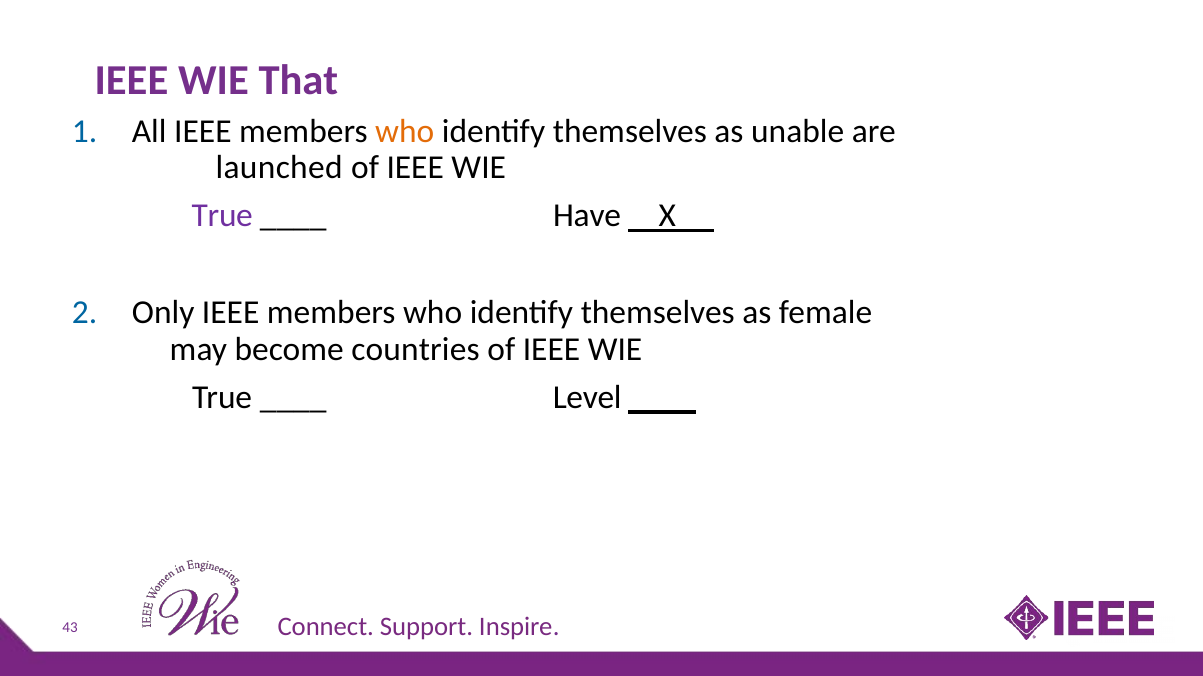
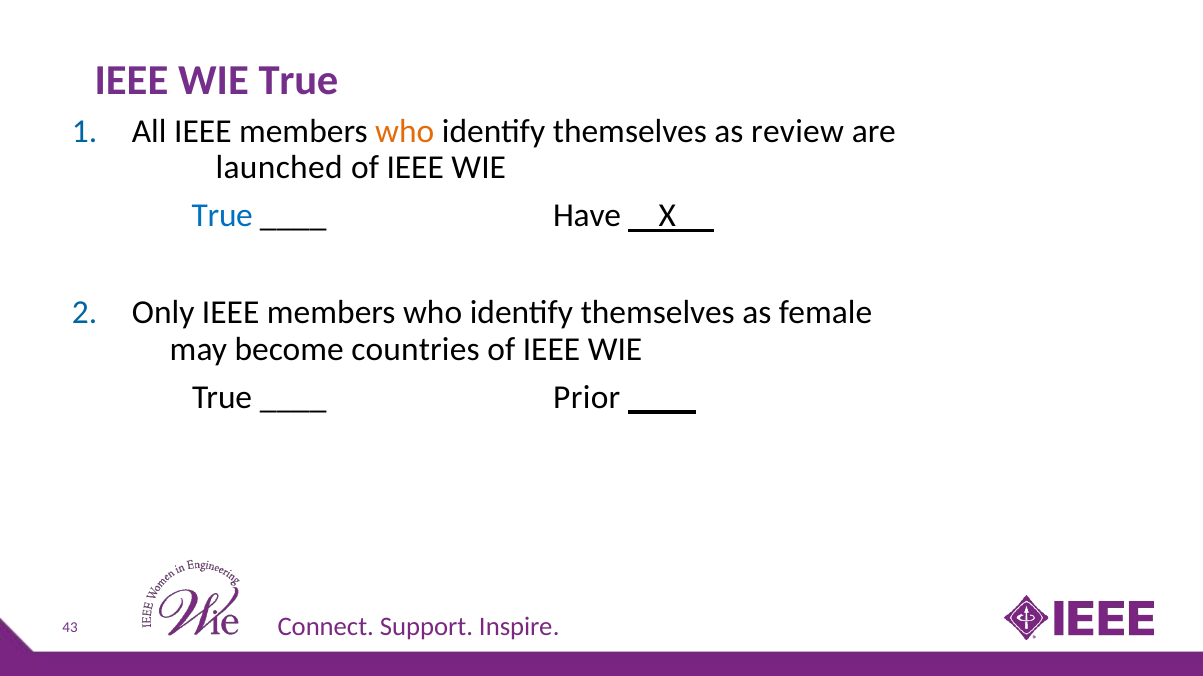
That at (298, 80): That -> True
unable: unable -> review
True at (222, 216) colour: purple -> blue
Level: Level -> Prior
